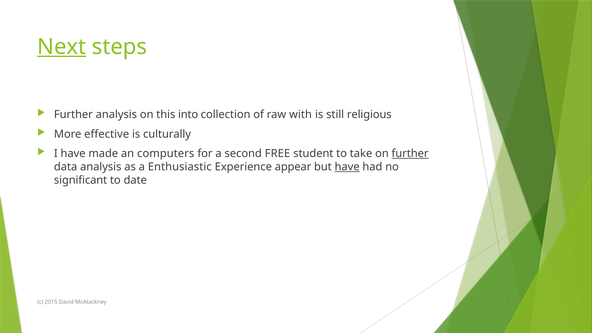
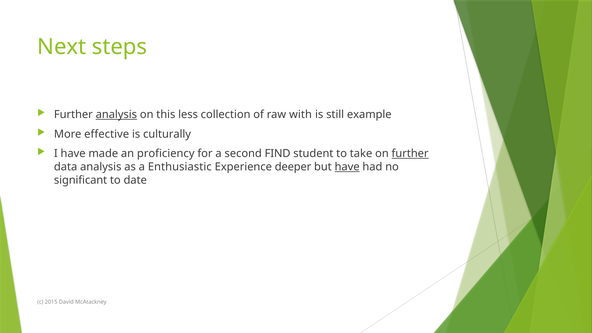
Next underline: present -> none
analysis at (116, 115) underline: none -> present
into: into -> less
religious: religious -> example
computers: computers -> proficiency
FREE: FREE -> FIND
appear: appear -> deeper
